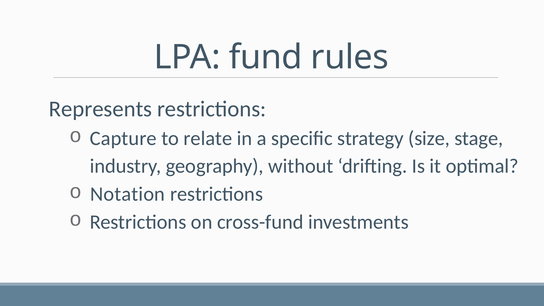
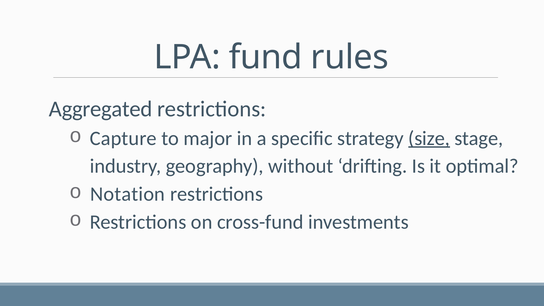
Represents: Represents -> Aggregated
relate: relate -> major
size underline: none -> present
